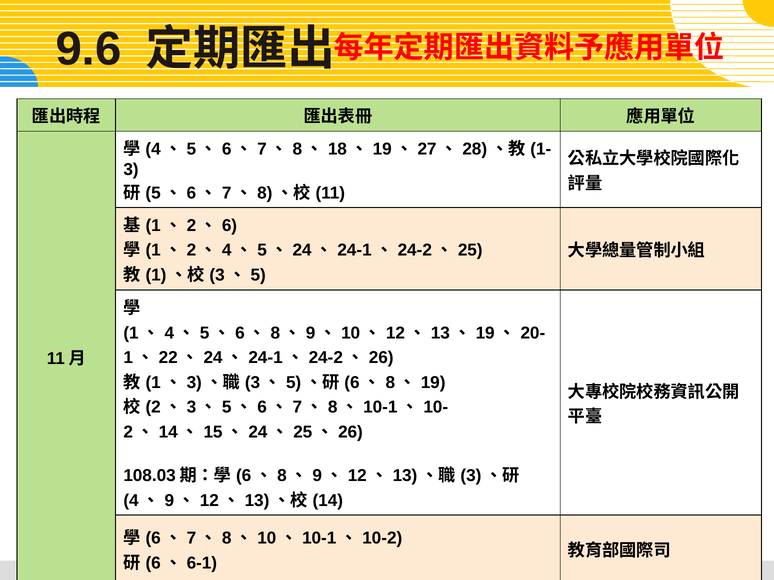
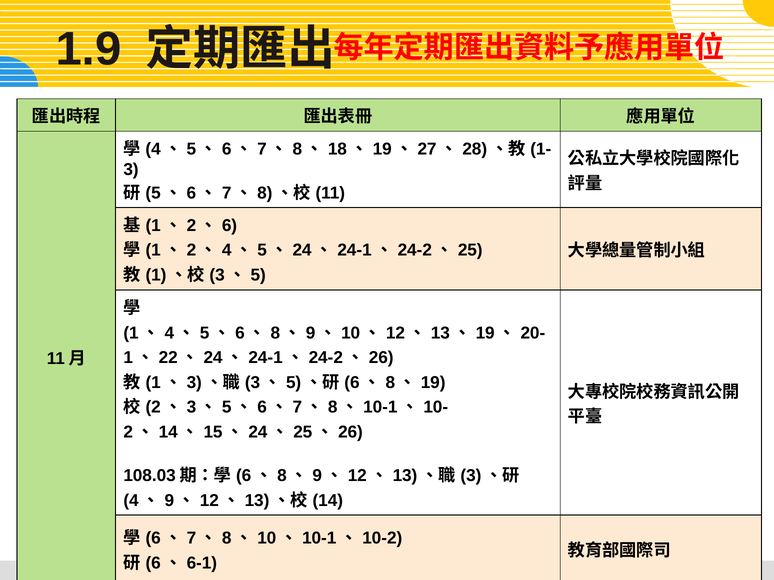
9.6: 9.6 -> 1.9
